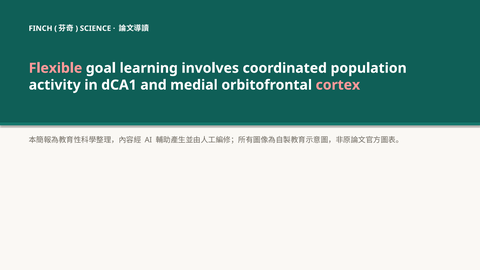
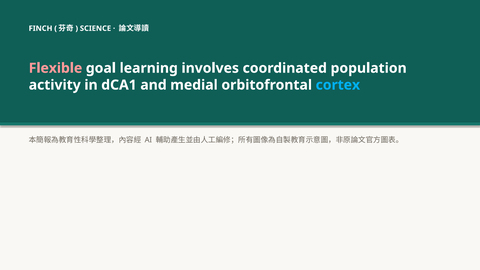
cortex colour: pink -> light blue
